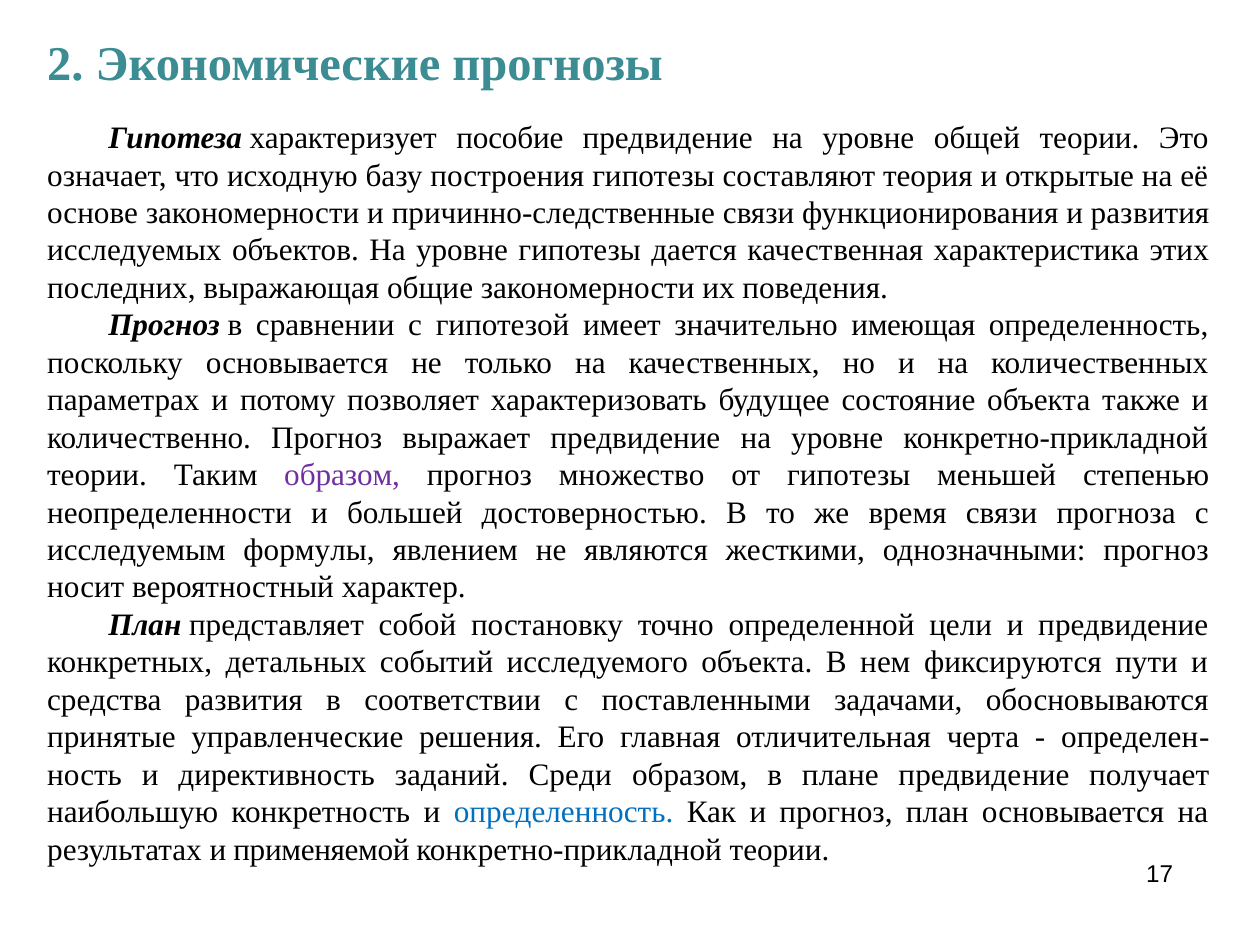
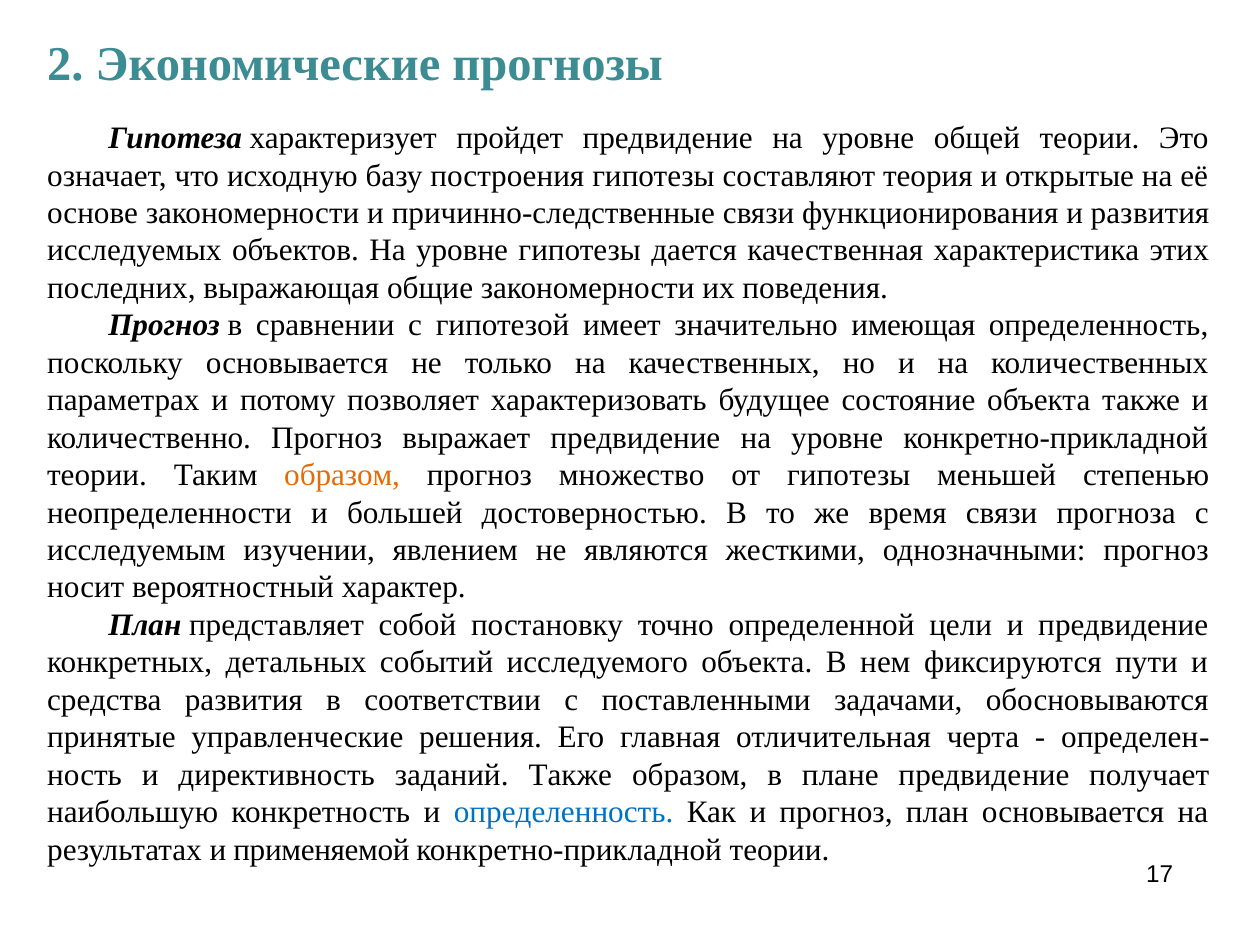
пособие: пособие -> пройдет
образом at (342, 475) colour: purple -> orange
формулы: формулы -> изучении
заданий Среди: Среди -> Также
